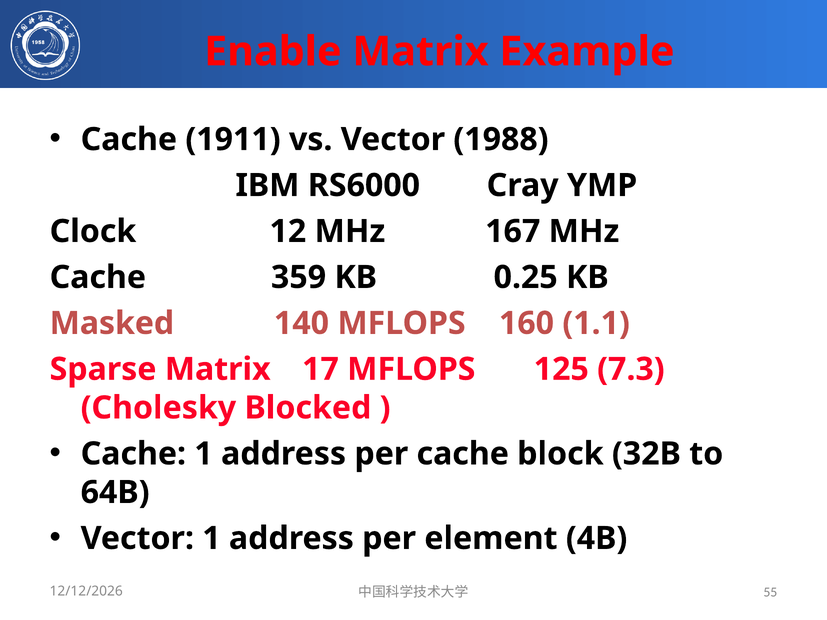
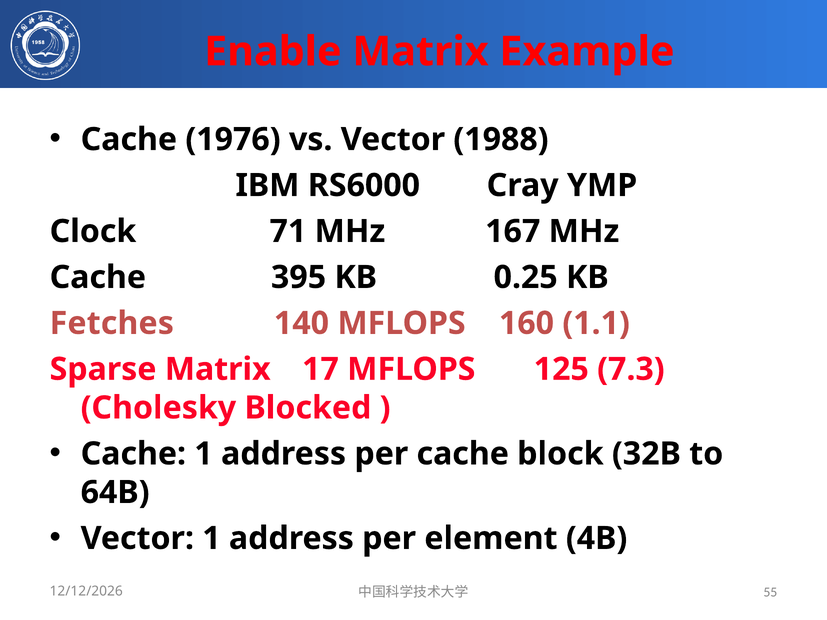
1911: 1911 -> 1976
12: 12 -> 71
359: 359 -> 395
Masked: Masked -> Fetches
